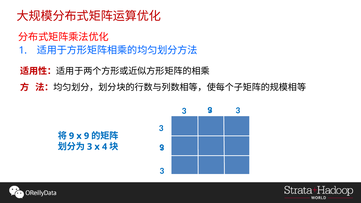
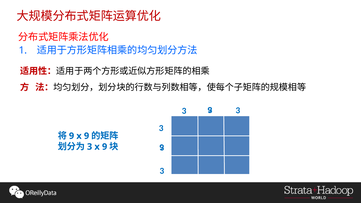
3 x 4: 4 -> 9
